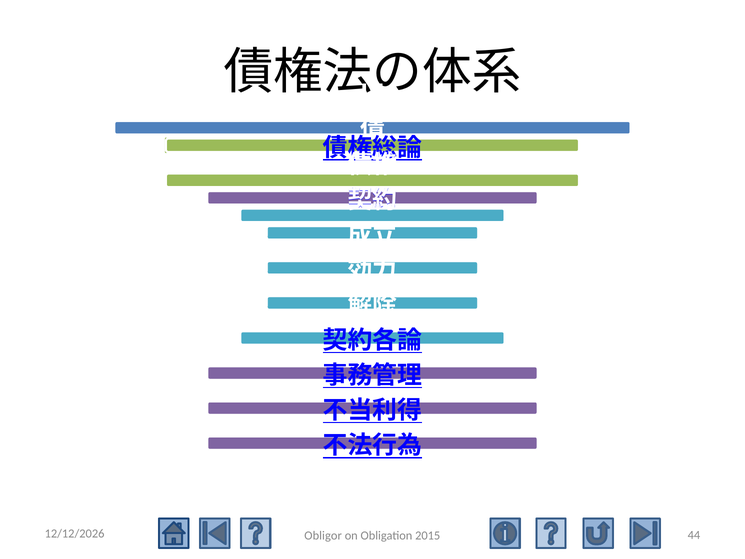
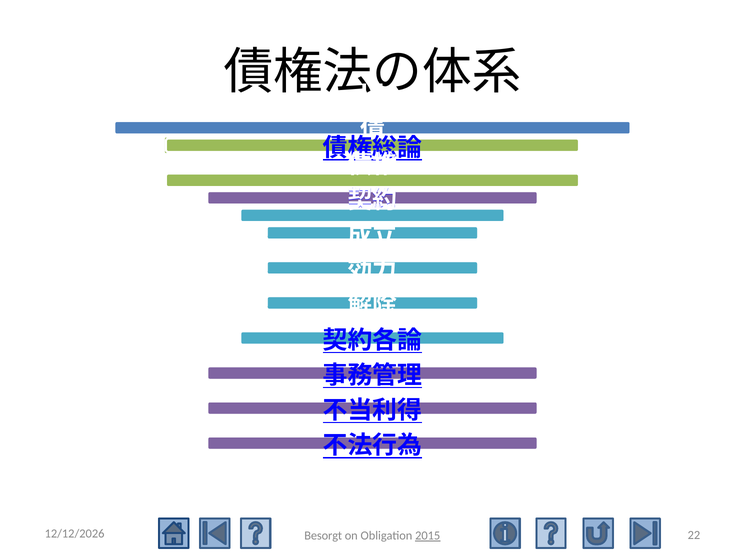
44: 44 -> 22
Obligor: Obligor -> Besorgt
2015 underline: none -> present
